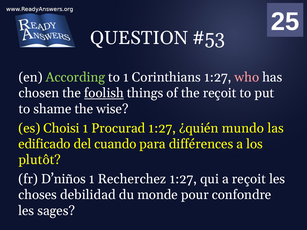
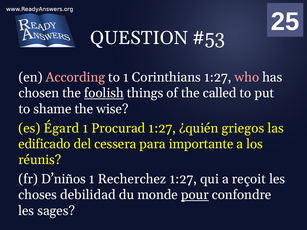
According colour: light green -> pink
the reçoit: reçoit -> called
Choisi: Choisi -> Égard
mundo: mundo -> griegos
cuando: cuando -> cessera
différences: différences -> importante
plutôt: plutôt -> réunis
pour underline: none -> present
